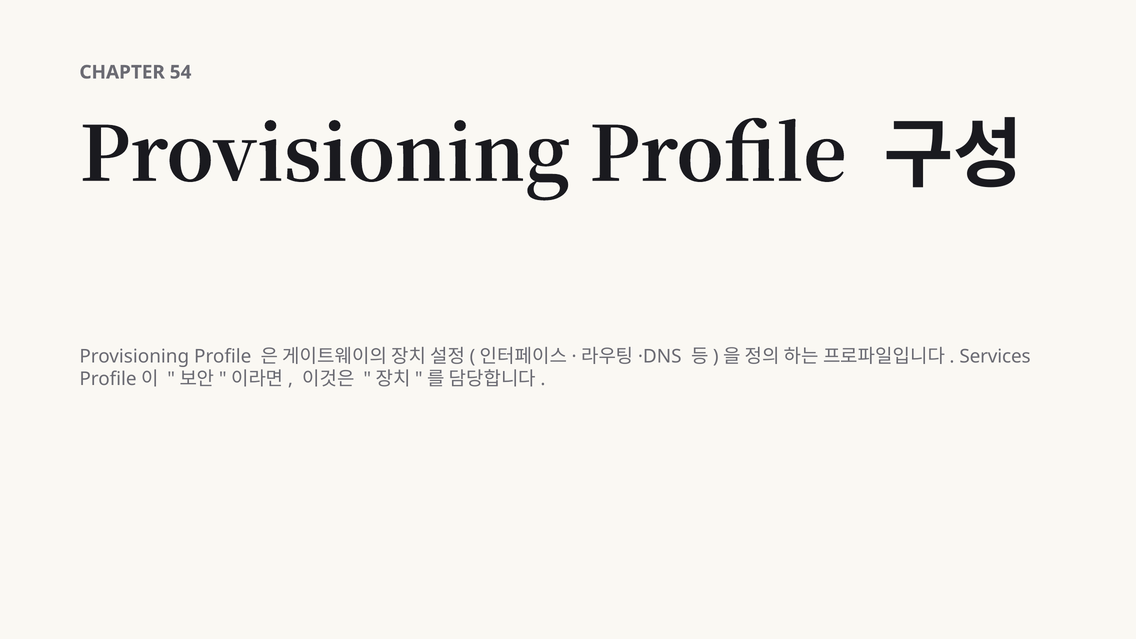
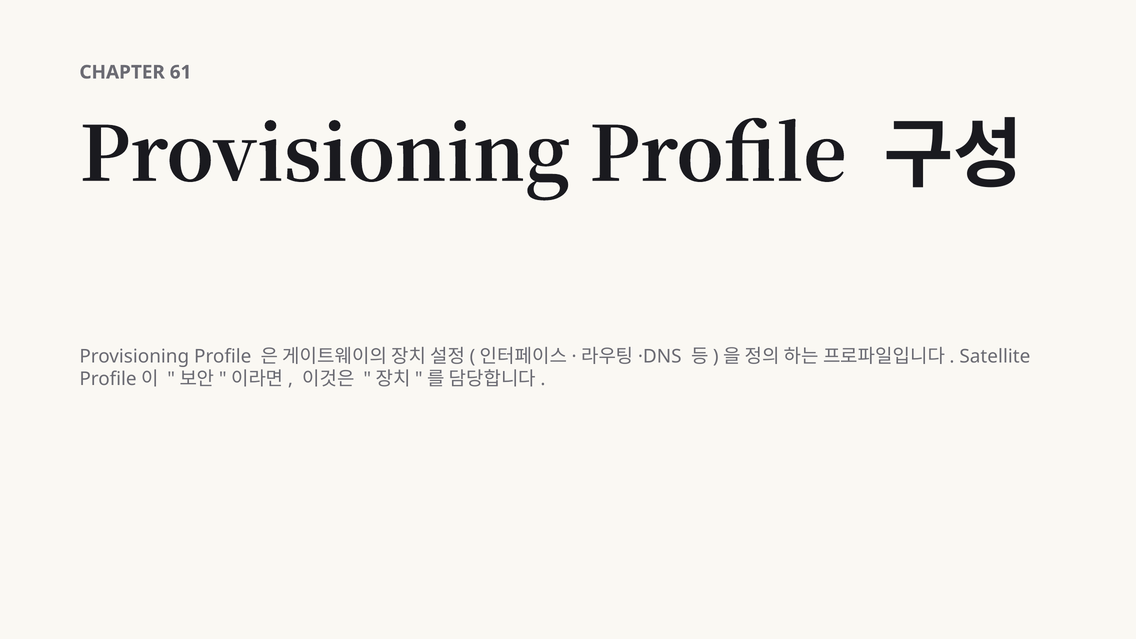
54: 54 -> 61
Services: Services -> Satellite
